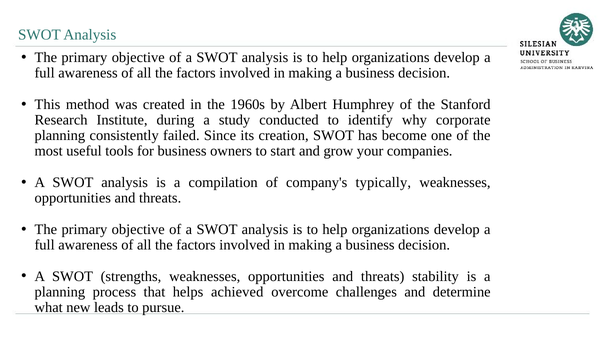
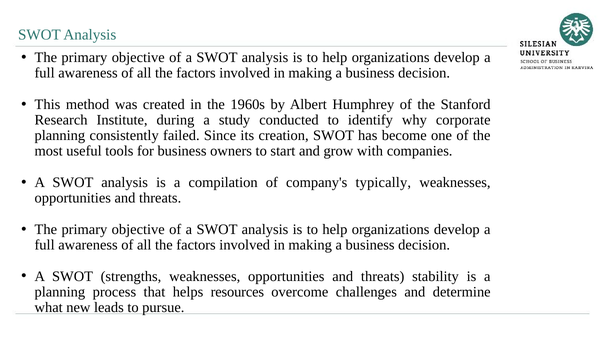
your: your -> with
achieved: achieved -> resources
